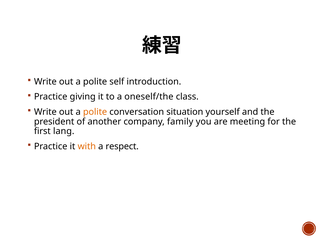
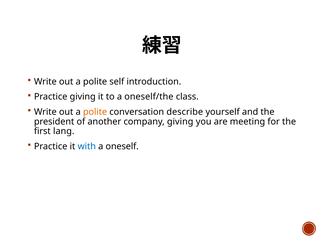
situation: situation -> describe
company family: family -> giving
with colour: orange -> blue
respect: respect -> oneself
